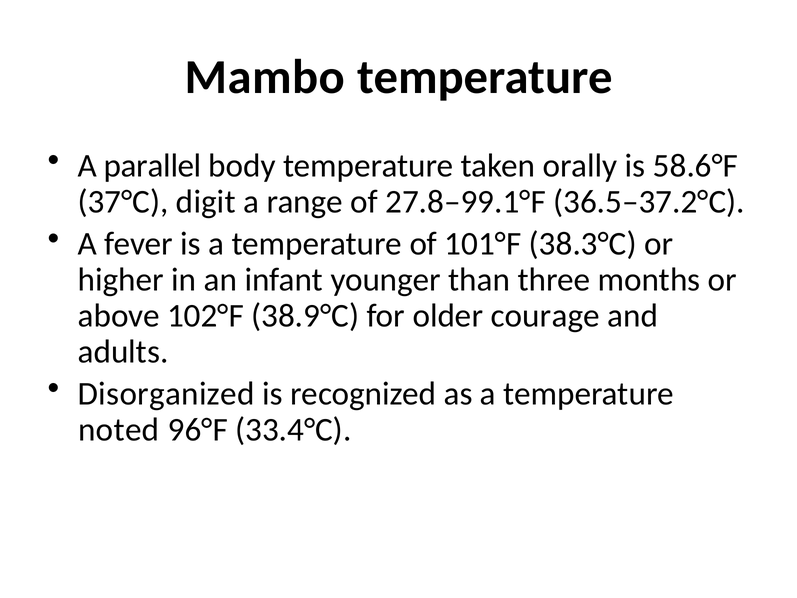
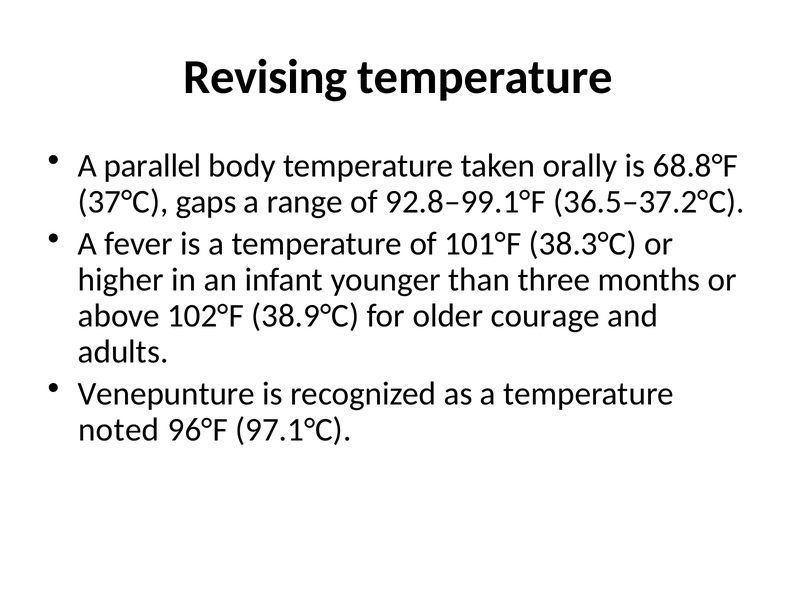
Mambo: Mambo -> Revising
58.6°F: 58.6°F -> 68.8°F
digit: digit -> gaps
27.8–99.1°F: 27.8–99.1°F -> 92.8–99.1°F
Disorganized: Disorganized -> Venepunture
33.4°C: 33.4°C -> 97.1°C
